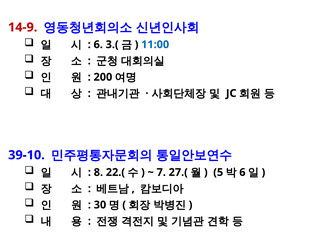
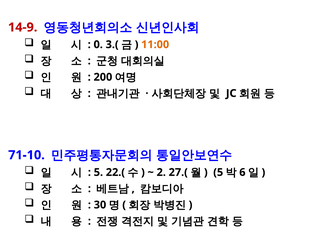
6 at (98, 45): 6 -> 0
11:00 colour: blue -> orange
39-10: 39-10 -> 71-10
8 at (98, 173): 8 -> 5
7: 7 -> 2
